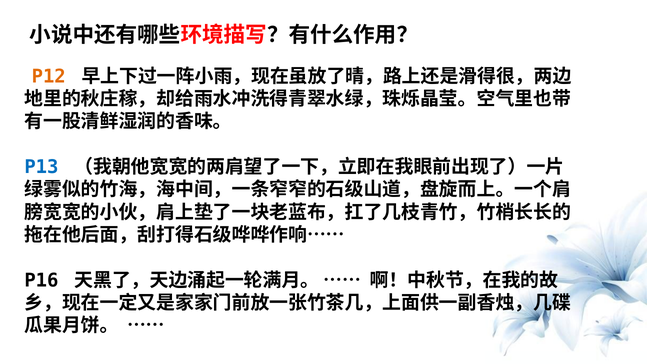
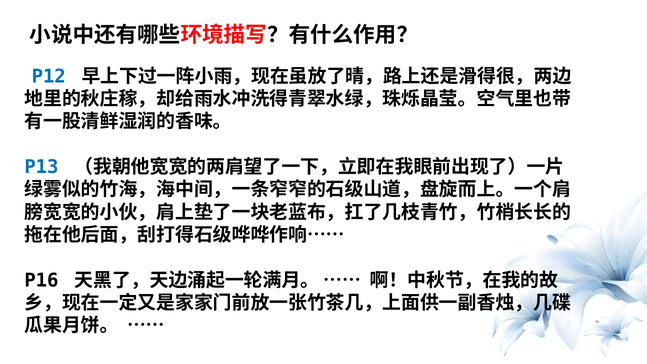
P12 colour: orange -> blue
